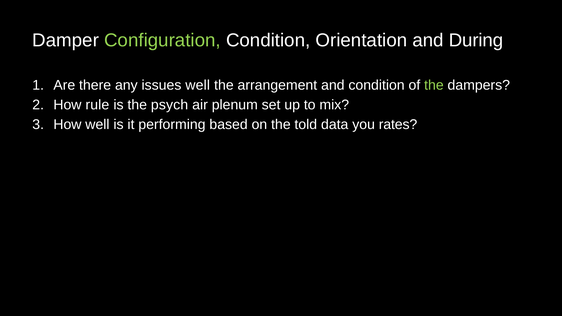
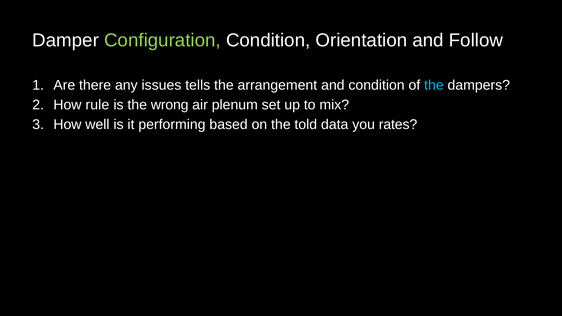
During: During -> Follow
issues well: well -> tells
the at (434, 85) colour: light green -> light blue
psych: psych -> wrong
